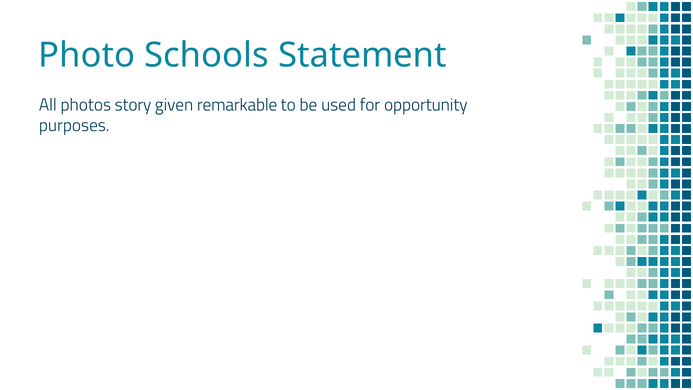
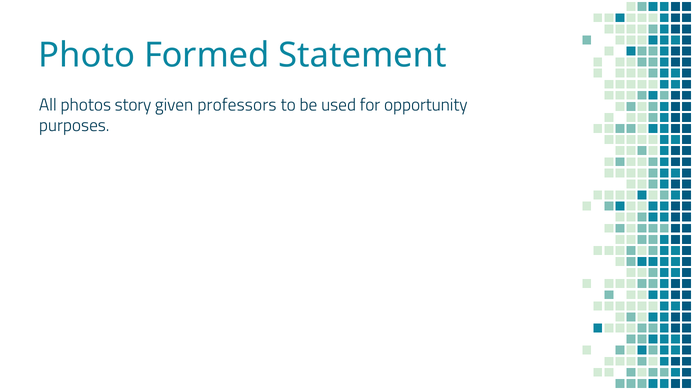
Schools: Schools -> Formed
remarkable: remarkable -> professors
